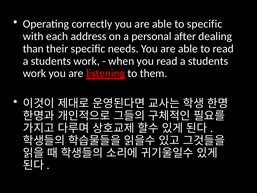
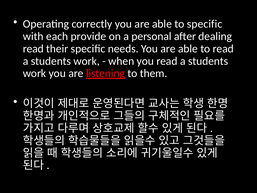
address: address -> provide
than at (33, 49): than -> read
